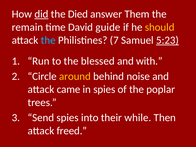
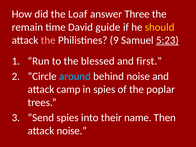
did underline: present -> none
Died: Died -> Loaf
Them: Them -> Three
the at (48, 40) colour: light blue -> pink
7: 7 -> 9
with: with -> first
around colour: yellow -> light blue
came: came -> camp
while: while -> name
attack freed: freed -> noise
